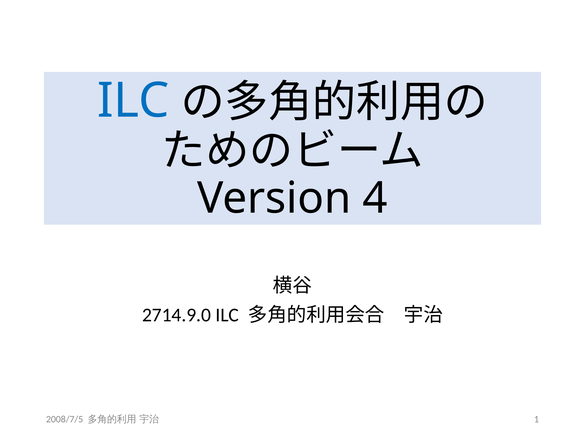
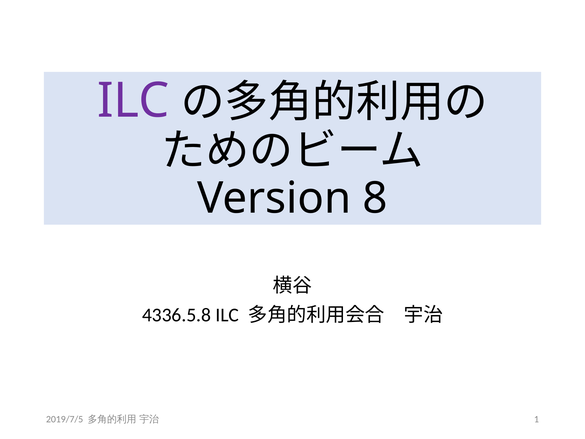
ILC at (133, 101) colour: blue -> purple
4: 4 -> 8
2714.9.0: 2714.9.0 -> 4336.5.8
2008/7/5: 2008/7/5 -> 2019/7/5
